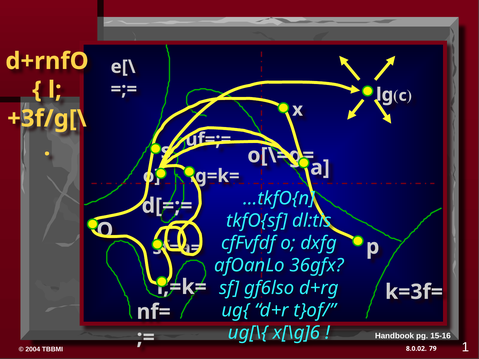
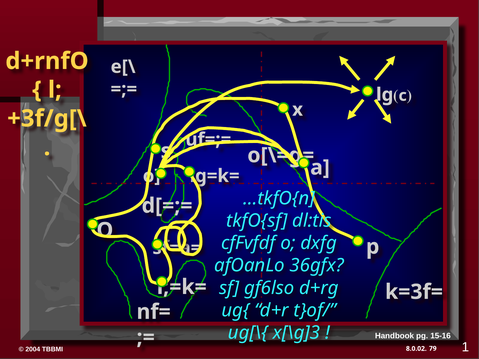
x[\g]6: x[\g]6 -> x[\g]3
